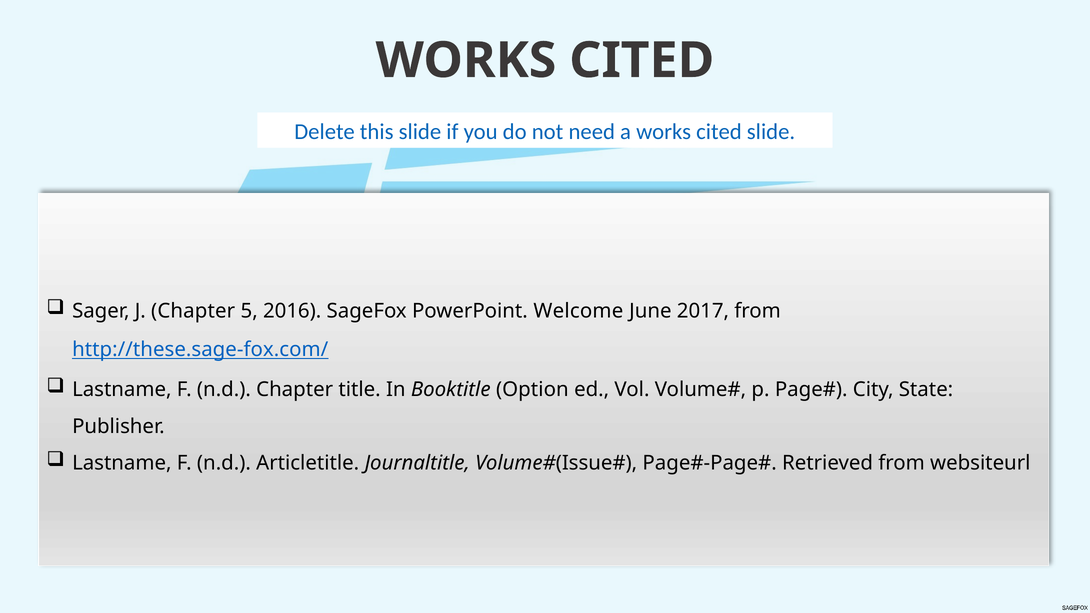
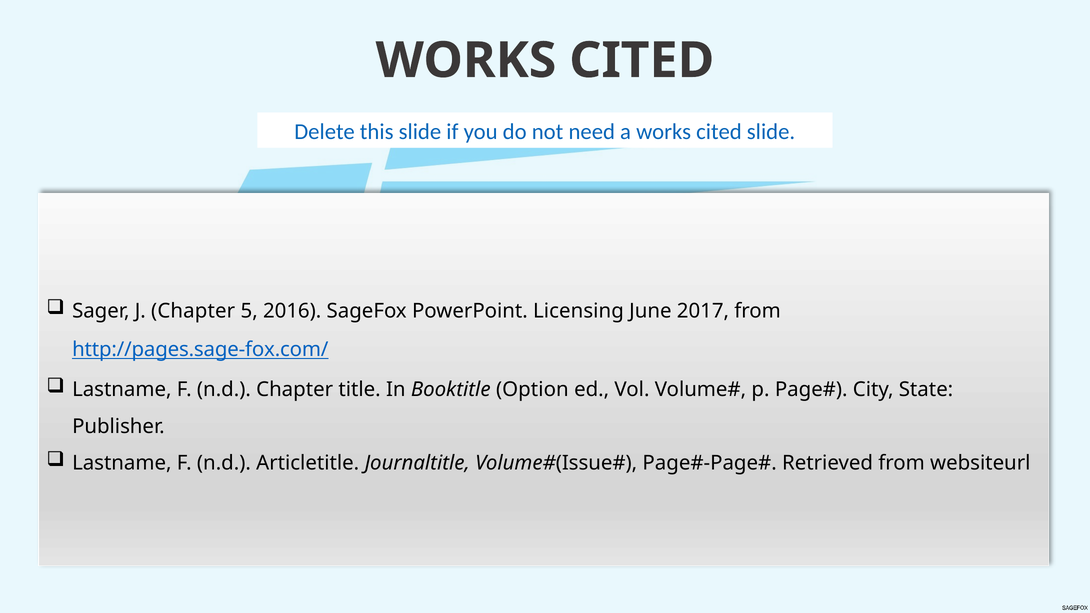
Welcome: Welcome -> Licensing
http://these.sage-fox.com/: http://these.sage-fox.com/ -> http://pages.sage-fox.com/
